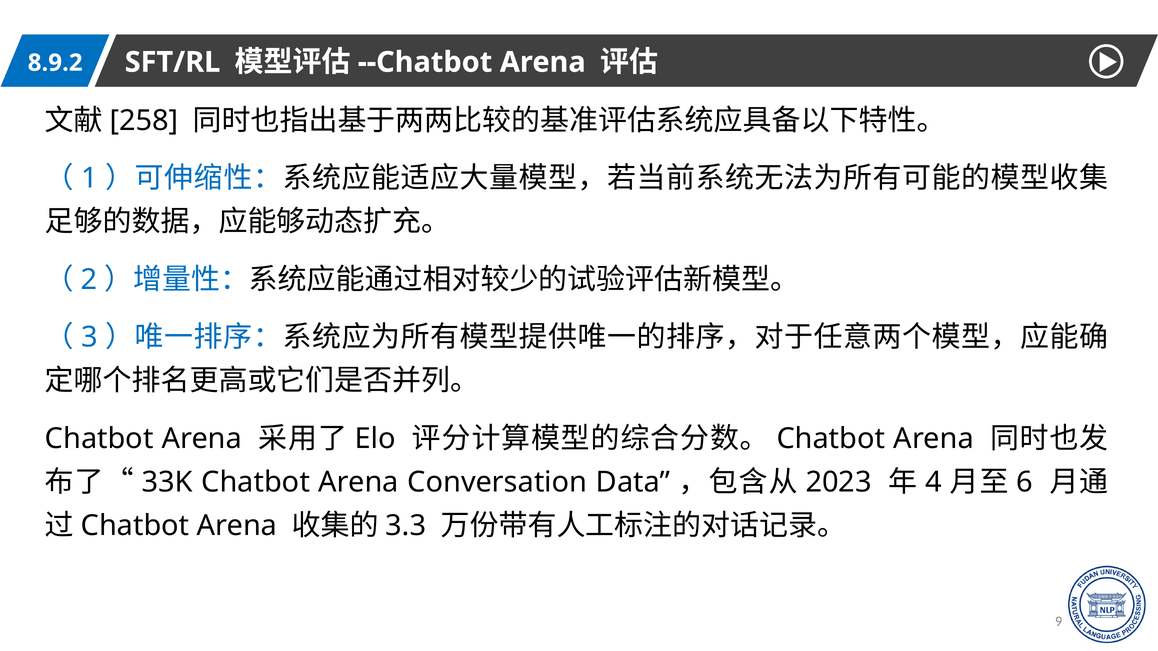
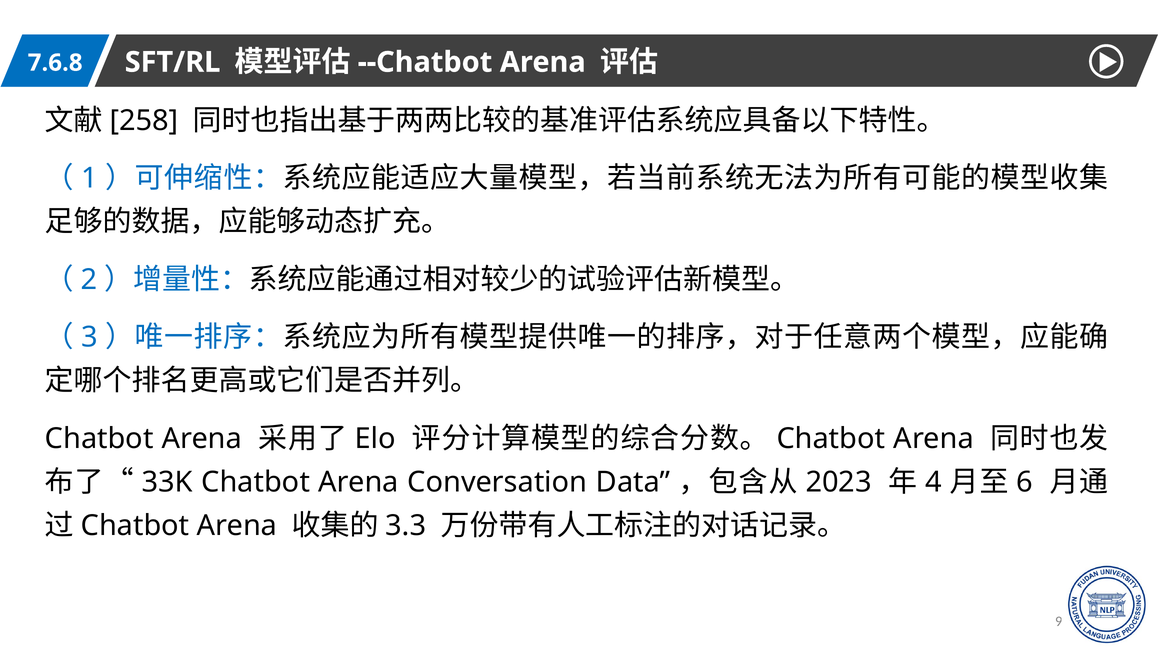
8.9.2: 8.9.2 -> 7.6.8
